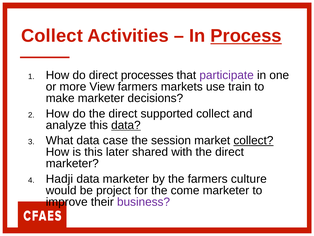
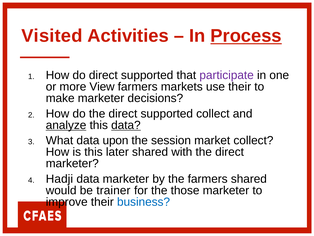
Collect at (52, 36): Collect -> Visited
do direct processes: processes -> supported
use train: train -> their
analyze underline: none -> present
case: case -> upon
collect at (253, 140) underline: present -> none
farmers culture: culture -> shared
project: project -> trainer
come: come -> those
business colour: purple -> blue
